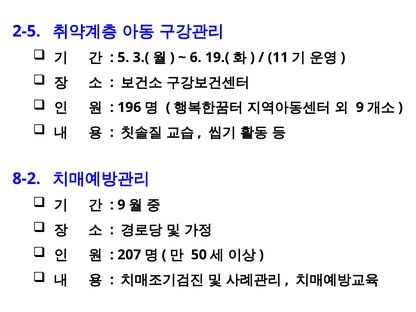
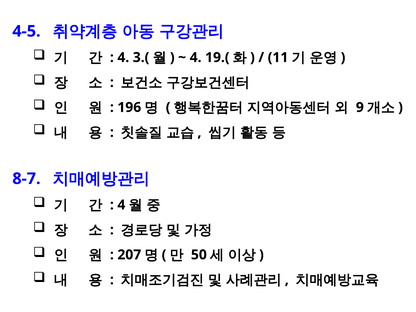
2-5: 2-5 -> 4-5
5 at (123, 57): 5 -> 4
6 at (196, 57): 6 -> 4
8-2: 8-2 -> 8-7
9 at (121, 205): 9 -> 4
